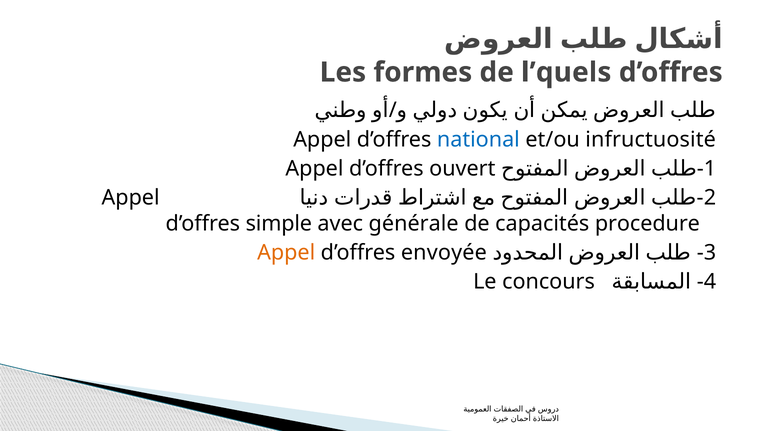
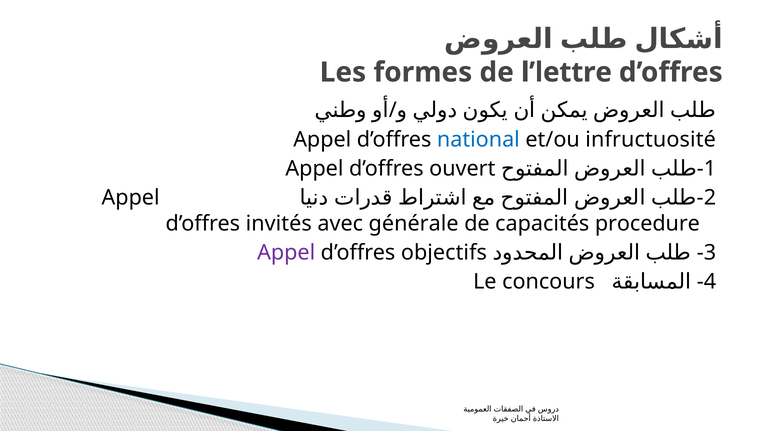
l’quels: l’quels -> l’lettre
simple: simple -> invités
Appel at (286, 253) colour: orange -> purple
envoyée: envoyée -> objectifs
